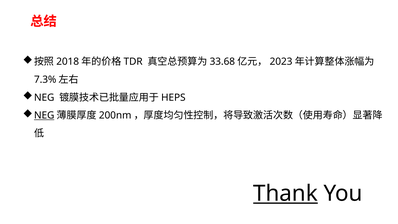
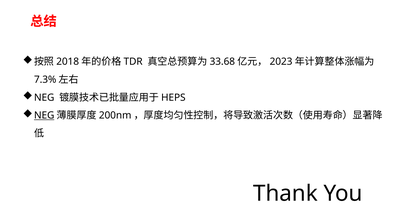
Thank underline: present -> none
